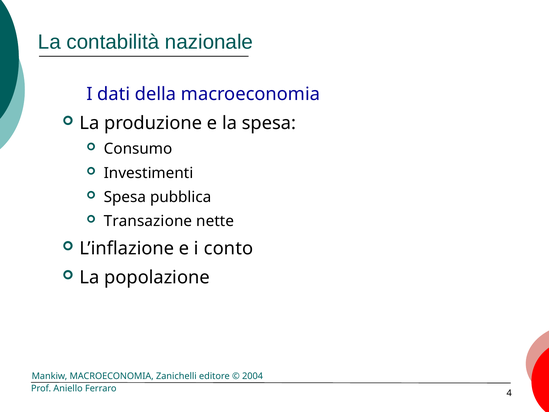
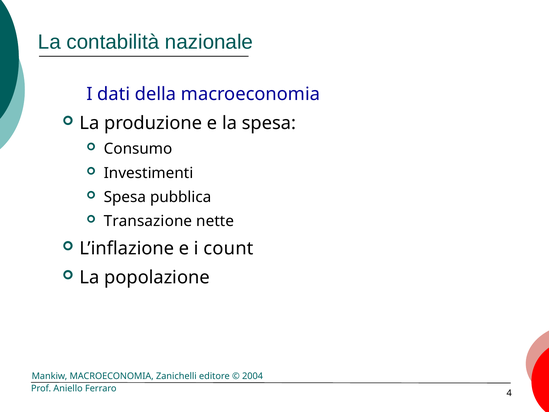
conto: conto -> count
